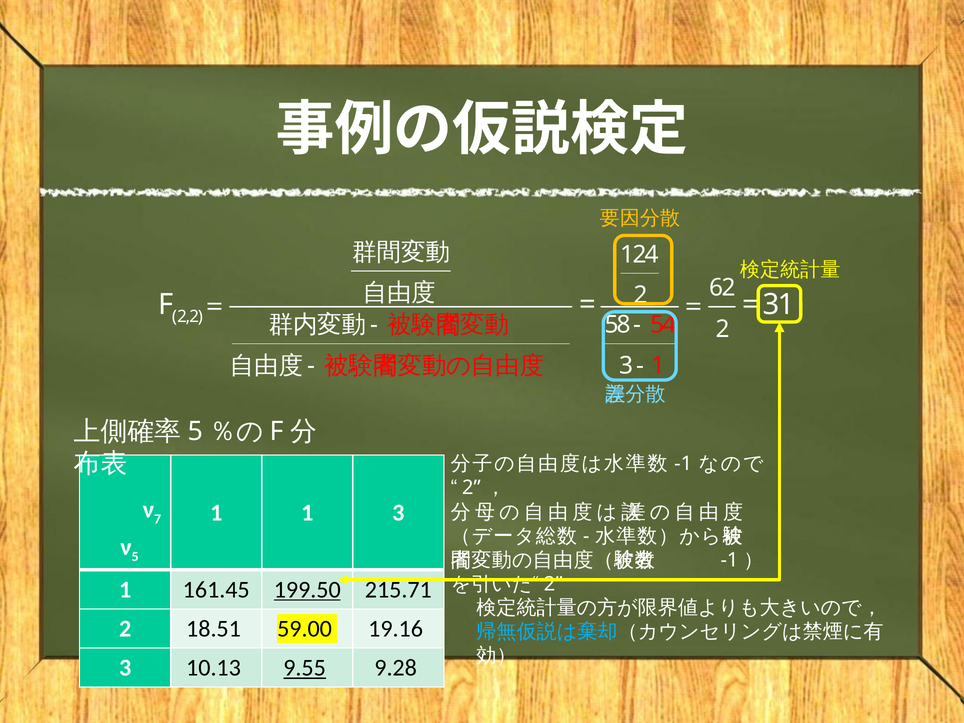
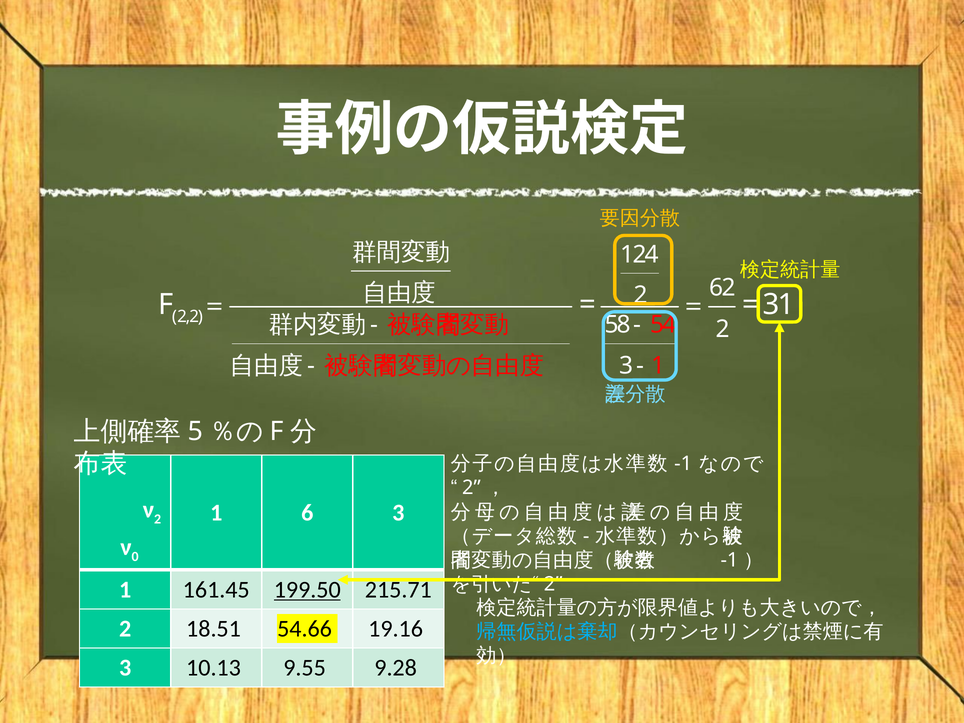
7 at (158, 519): 7 -> 2
1 1: 1 -> 6
5: 5 -> 0
59.00: 59.00 -> 54.66
9.55 underline: present -> none
